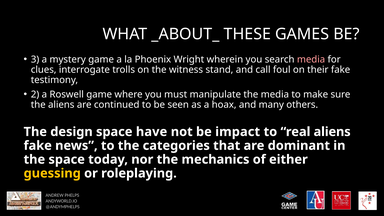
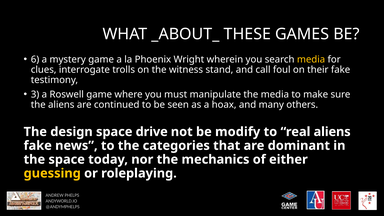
3: 3 -> 6
media at (311, 59) colour: pink -> yellow
2: 2 -> 3
have: have -> drive
impact: impact -> modify
